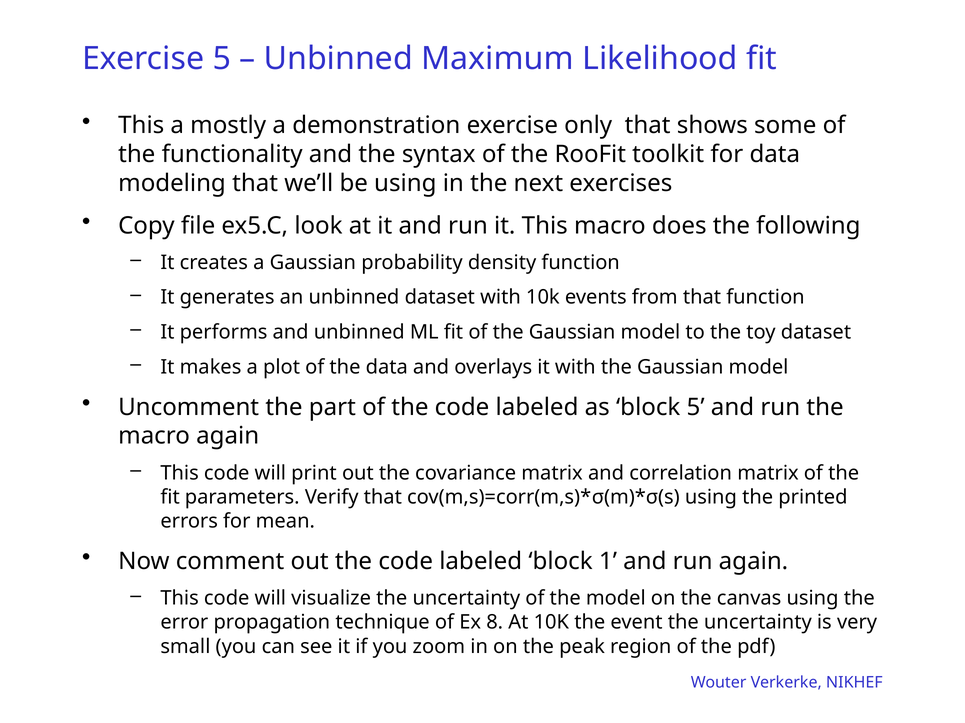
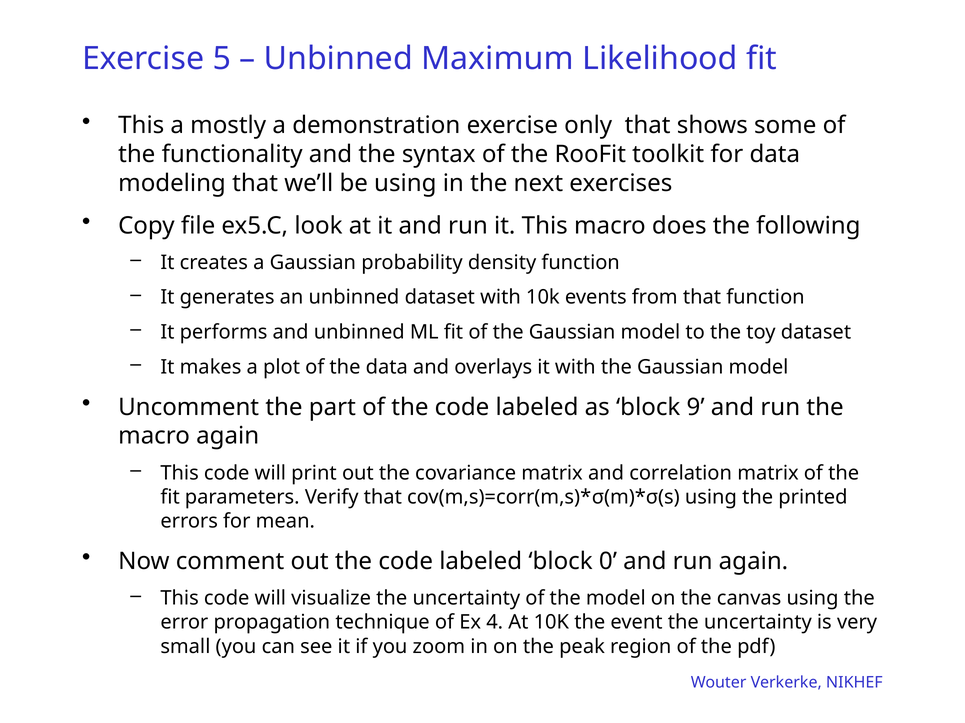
block 5: 5 -> 9
1: 1 -> 0
8: 8 -> 4
